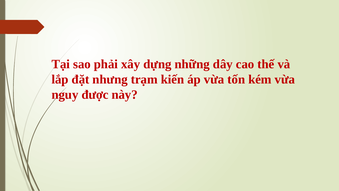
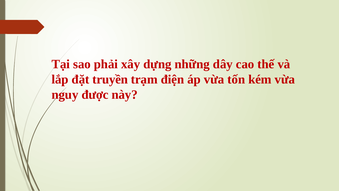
nhưng: nhưng -> truyền
kiến: kiến -> điện
